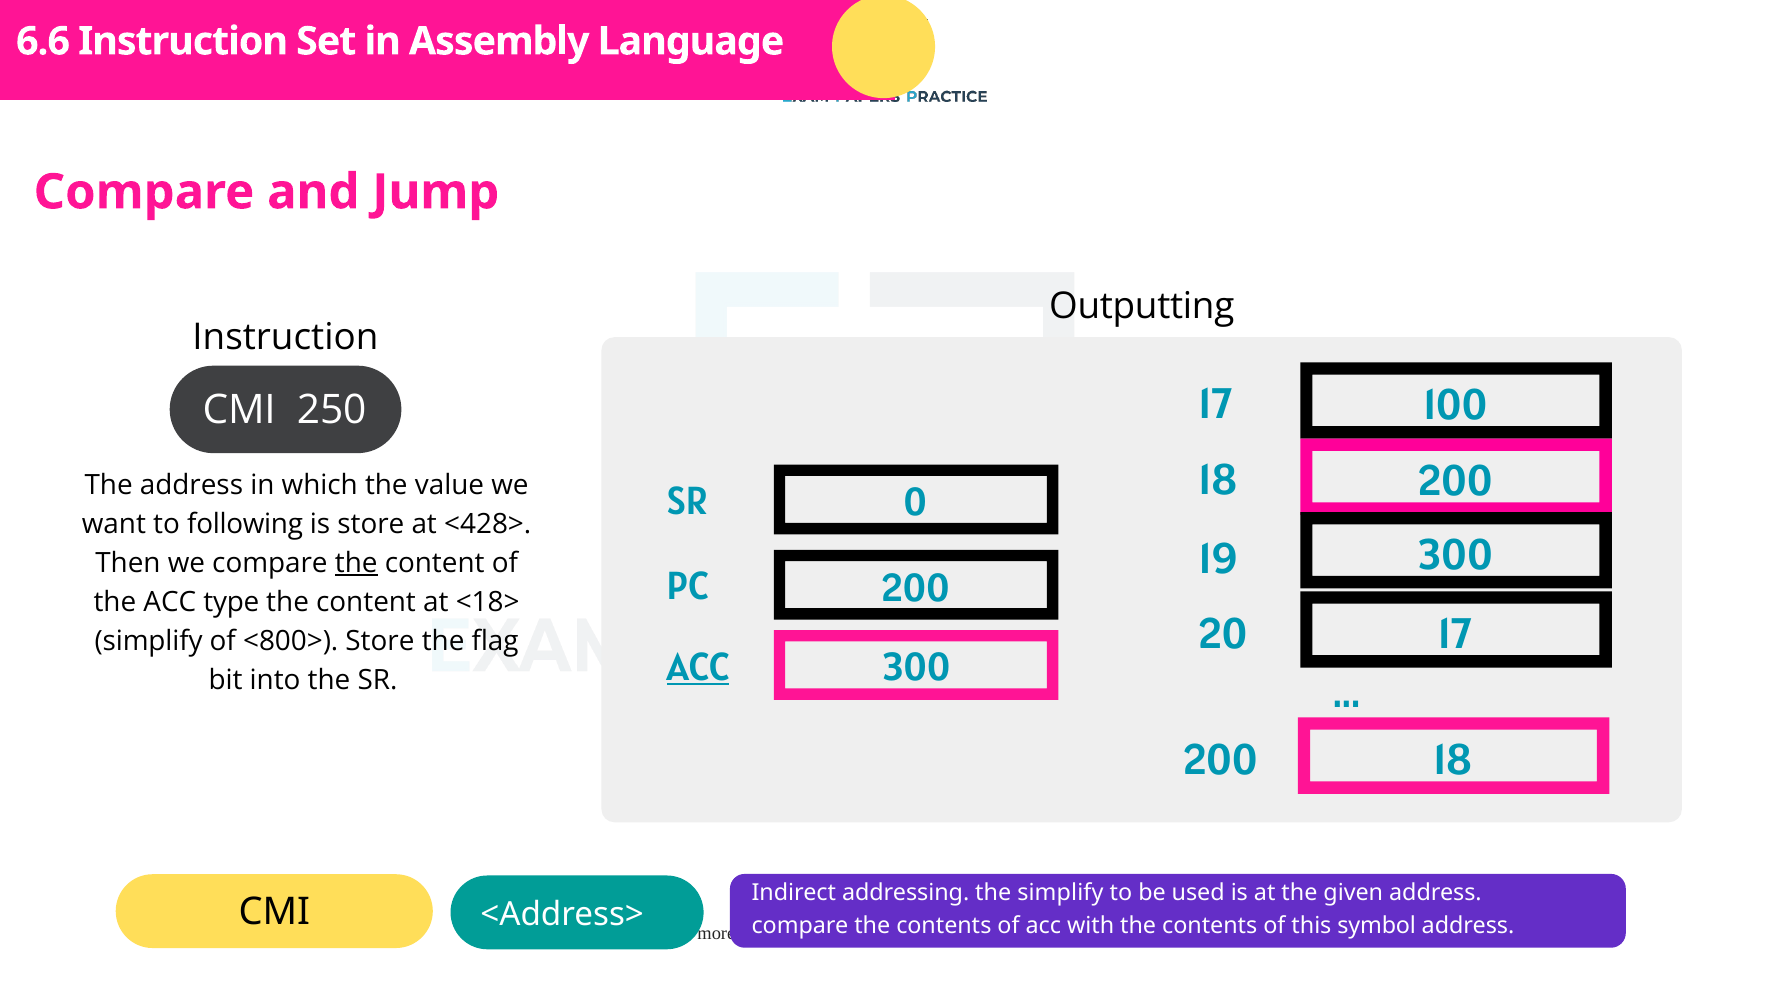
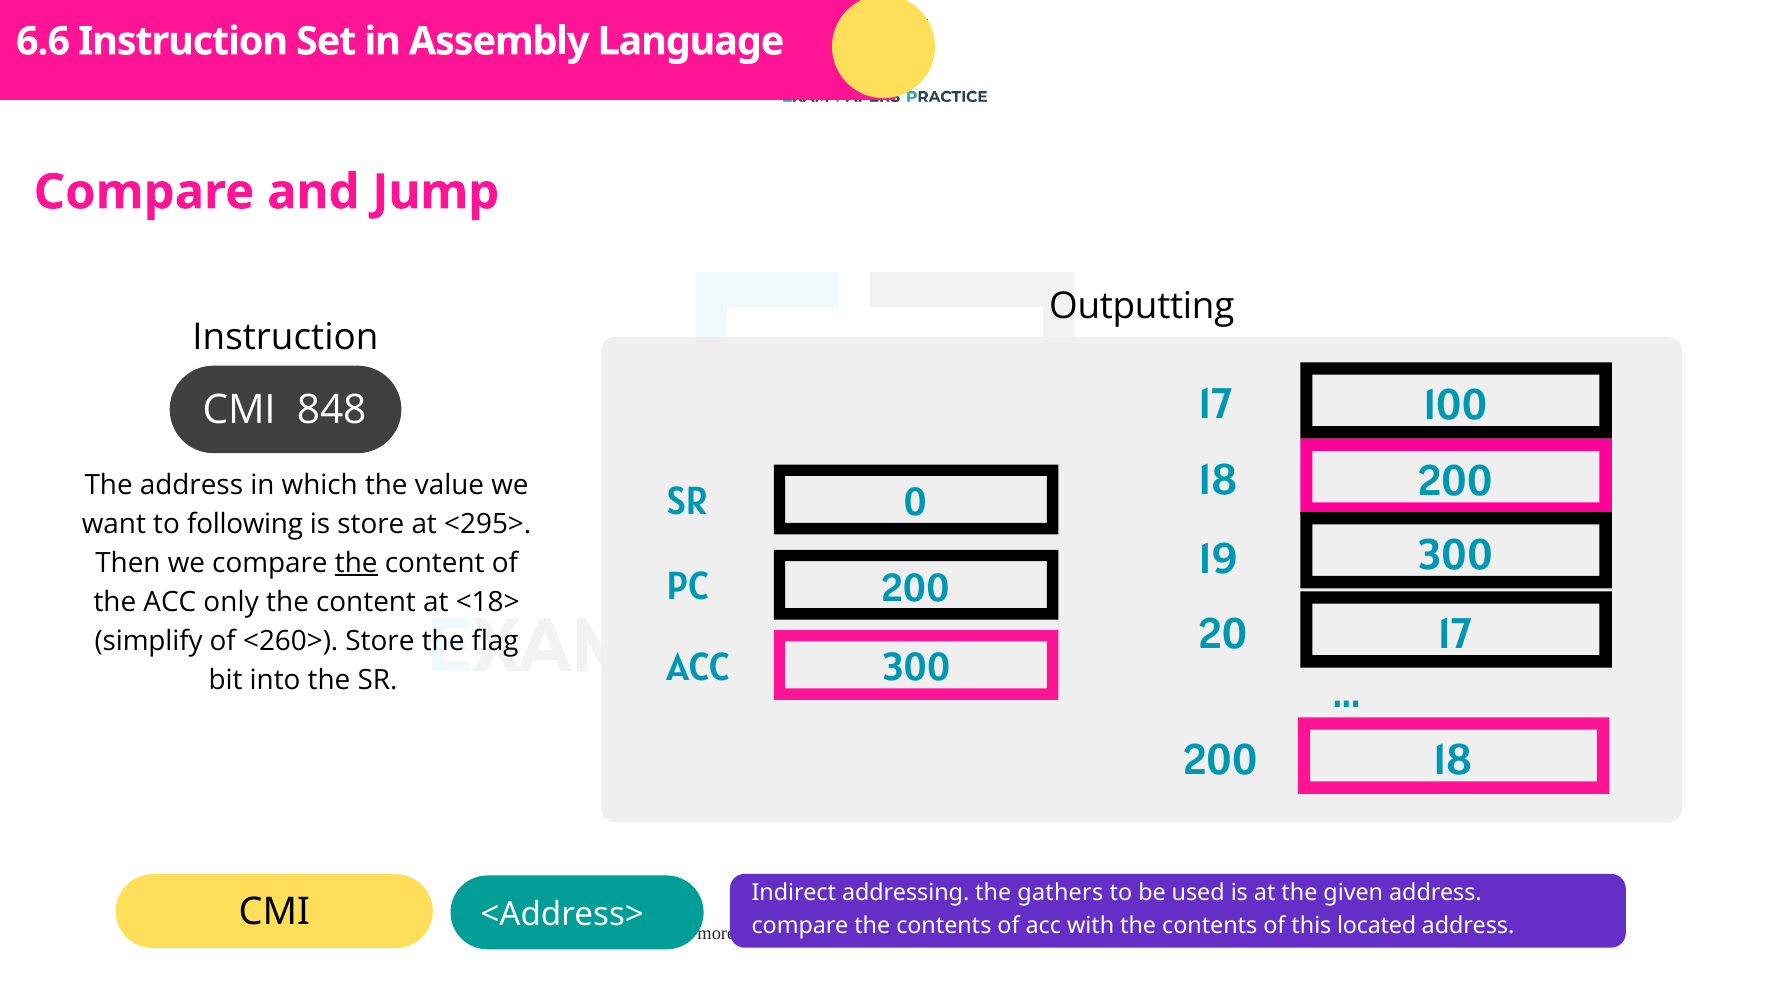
250: 250 -> 848
<428>: <428> -> <295>
type: type -> only
<800>: <800> -> <260>
ACC at (698, 667) underline: present -> none
the simplify: simplify -> gathers
symbol: symbol -> located
